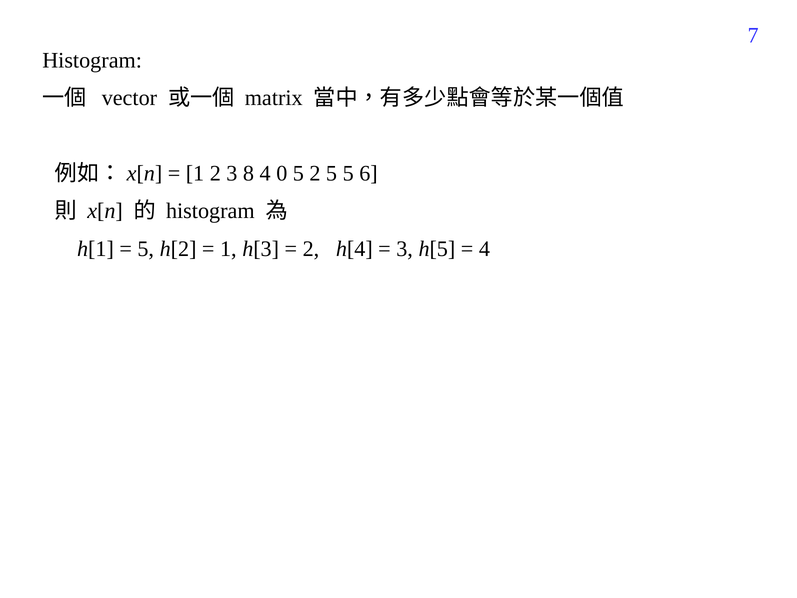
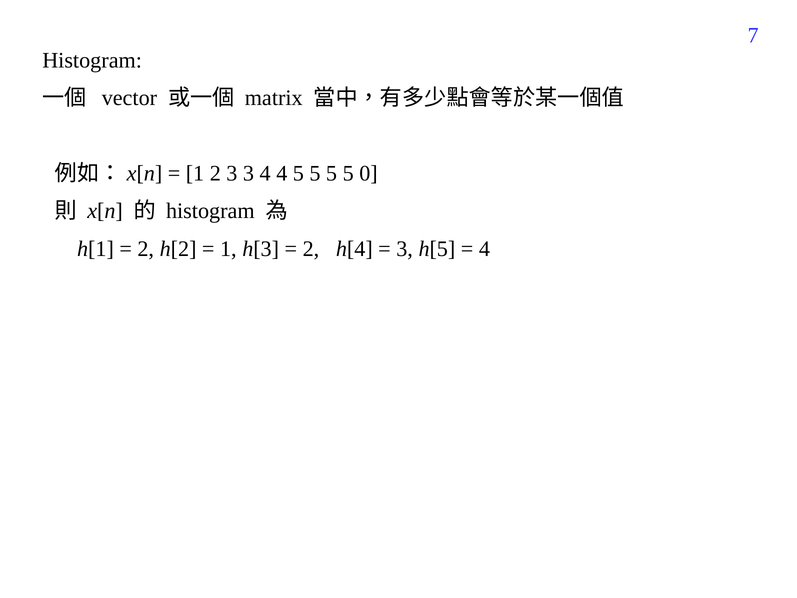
3 8: 8 -> 3
4 0: 0 -> 4
2 at (315, 173): 2 -> 5
6: 6 -> 0
5 at (146, 249): 5 -> 2
